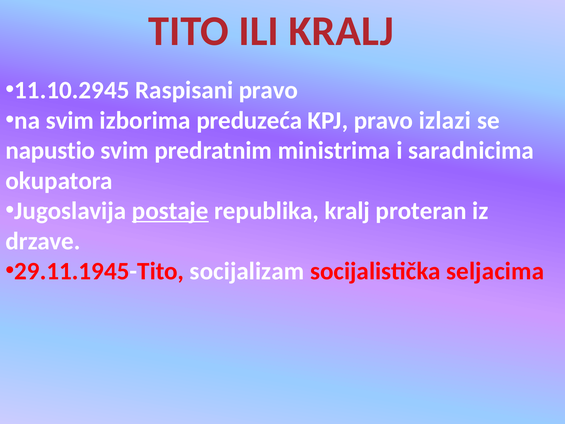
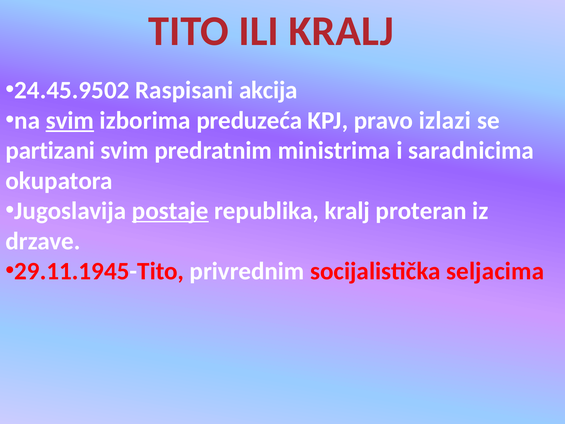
11.10.2945: 11.10.2945 -> 24.45.9502
Raspisani pravo: pravo -> akcija
svim at (70, 120) underline: none -> present
napustio: napustio -> partizani
socijalizam: socijalizam -> privrednim
